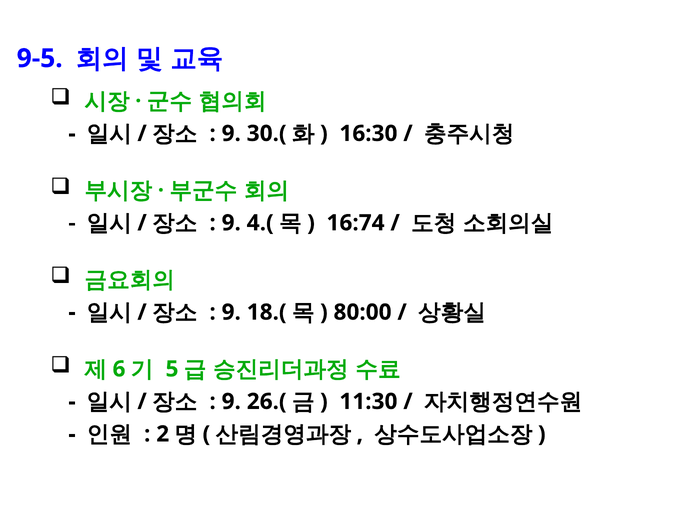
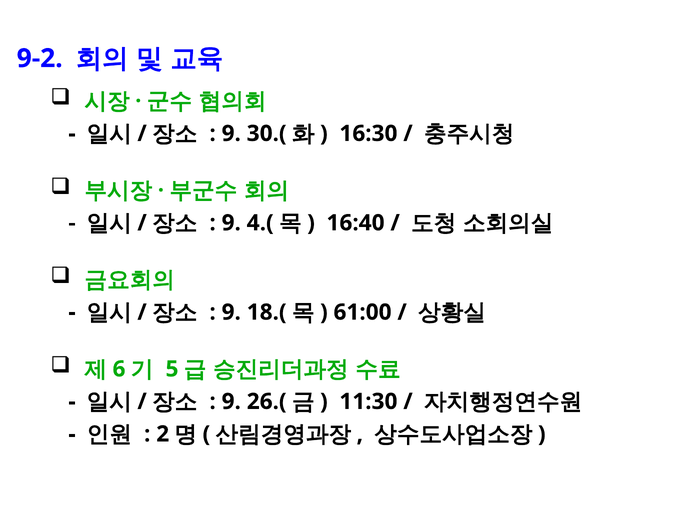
9-5: 9-5 -> 9-2
16:74: 16:74 -> 16:40
80:00: 80:00 -> 61:00
